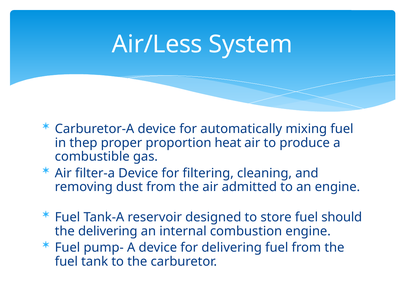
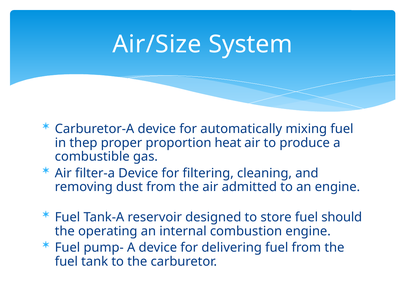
Air/Less: Air/Less -> Air/Size
the delivering: delivering -> operating
